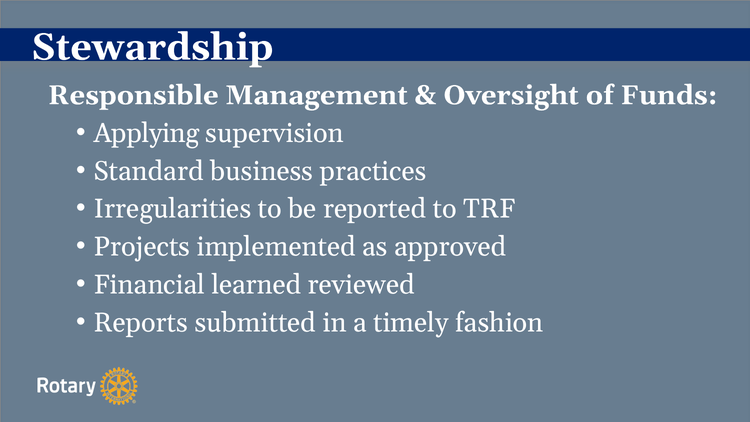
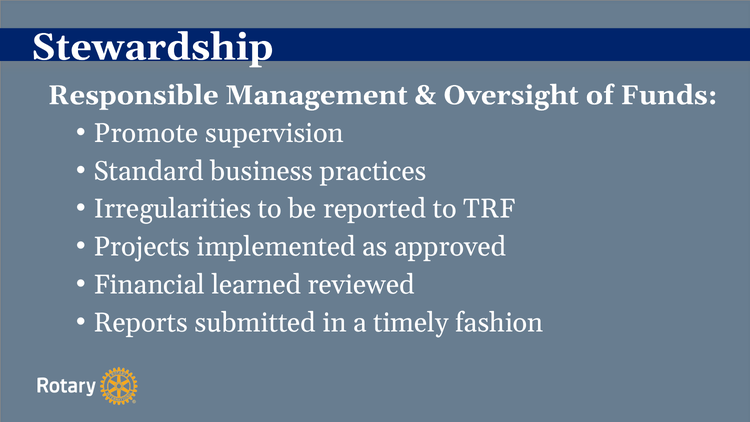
Applying: Applying -> Promote
